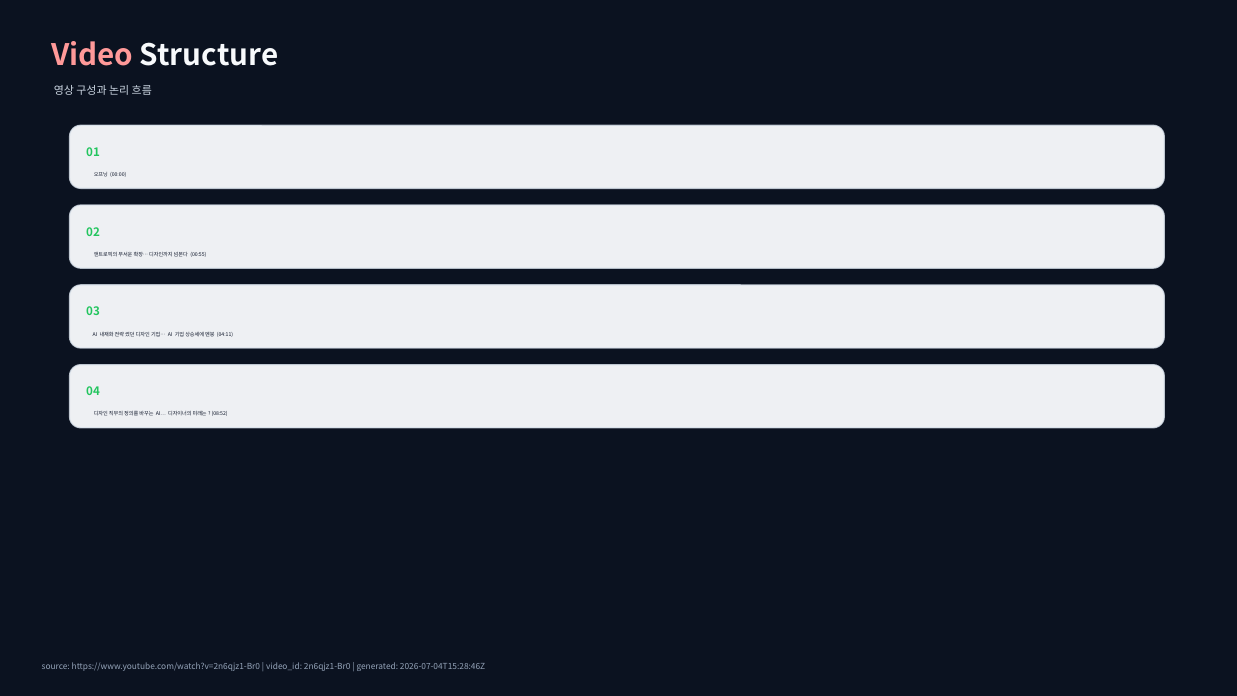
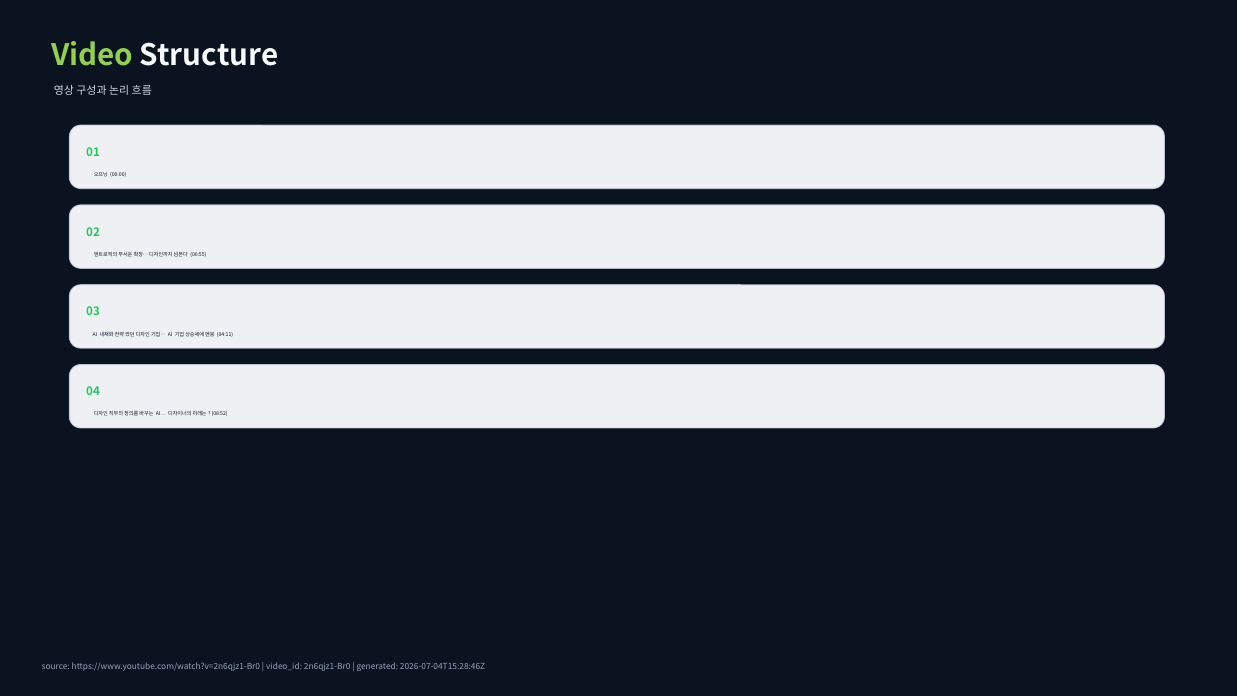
Video colour: pink -> light green
